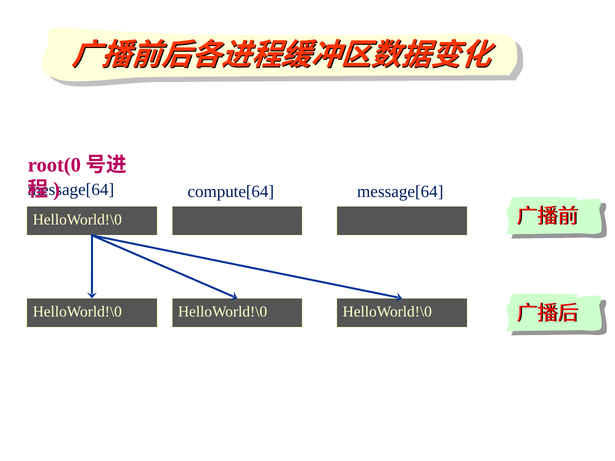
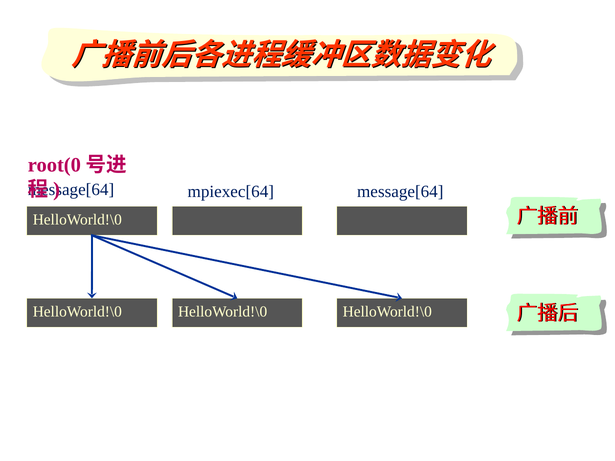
compute[64: compute[64 -> mpiexec[64
